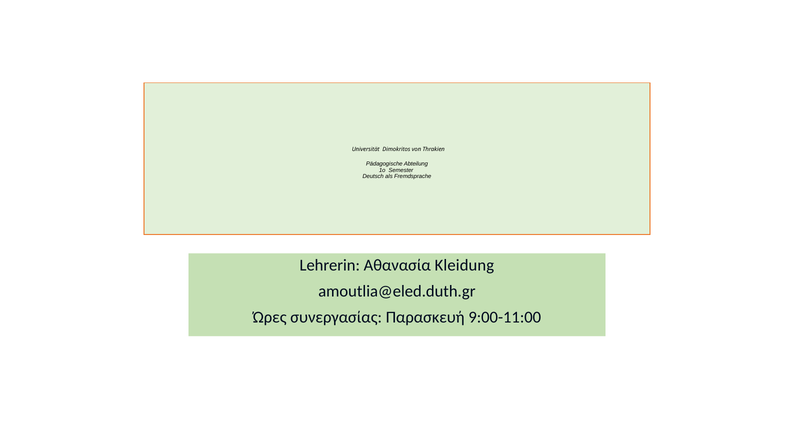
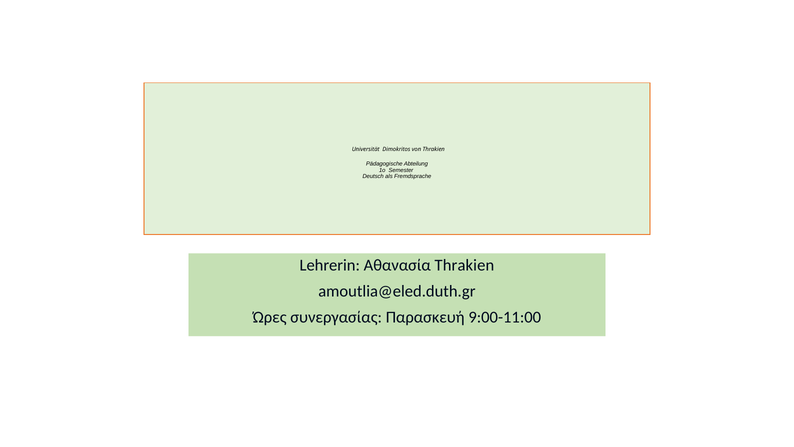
Aθανασία Kleidung: Kleidung -> Thrakien
